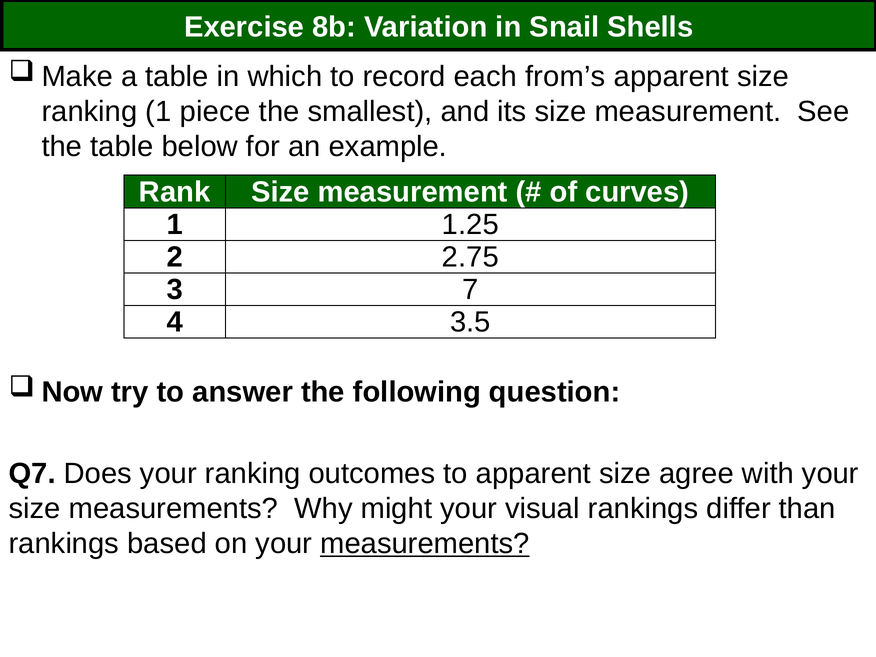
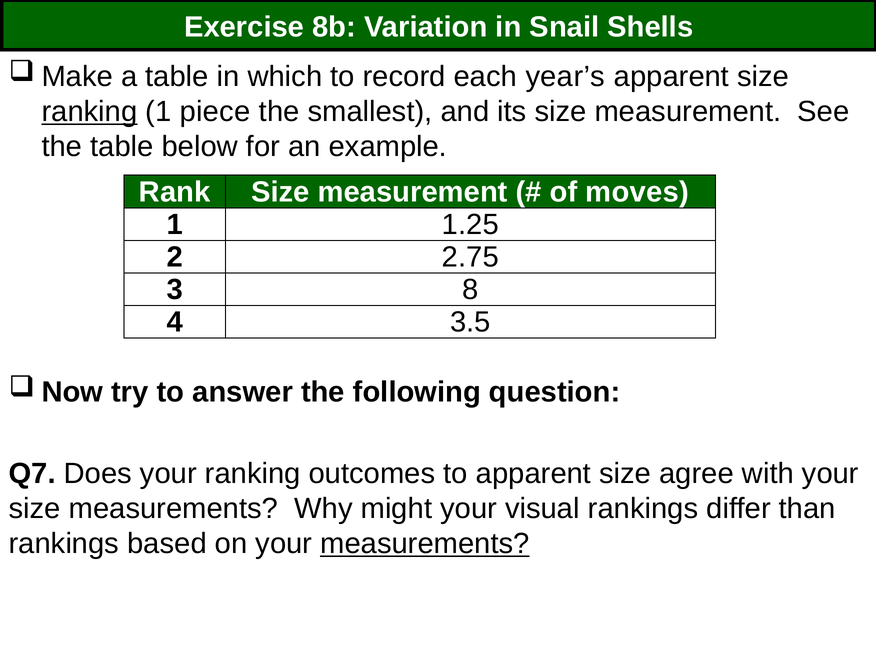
from’s: from’s -> year’s
ranking at (89, 112) underline: none -> present
curves: curves -> moves
7: 7 -> 8
